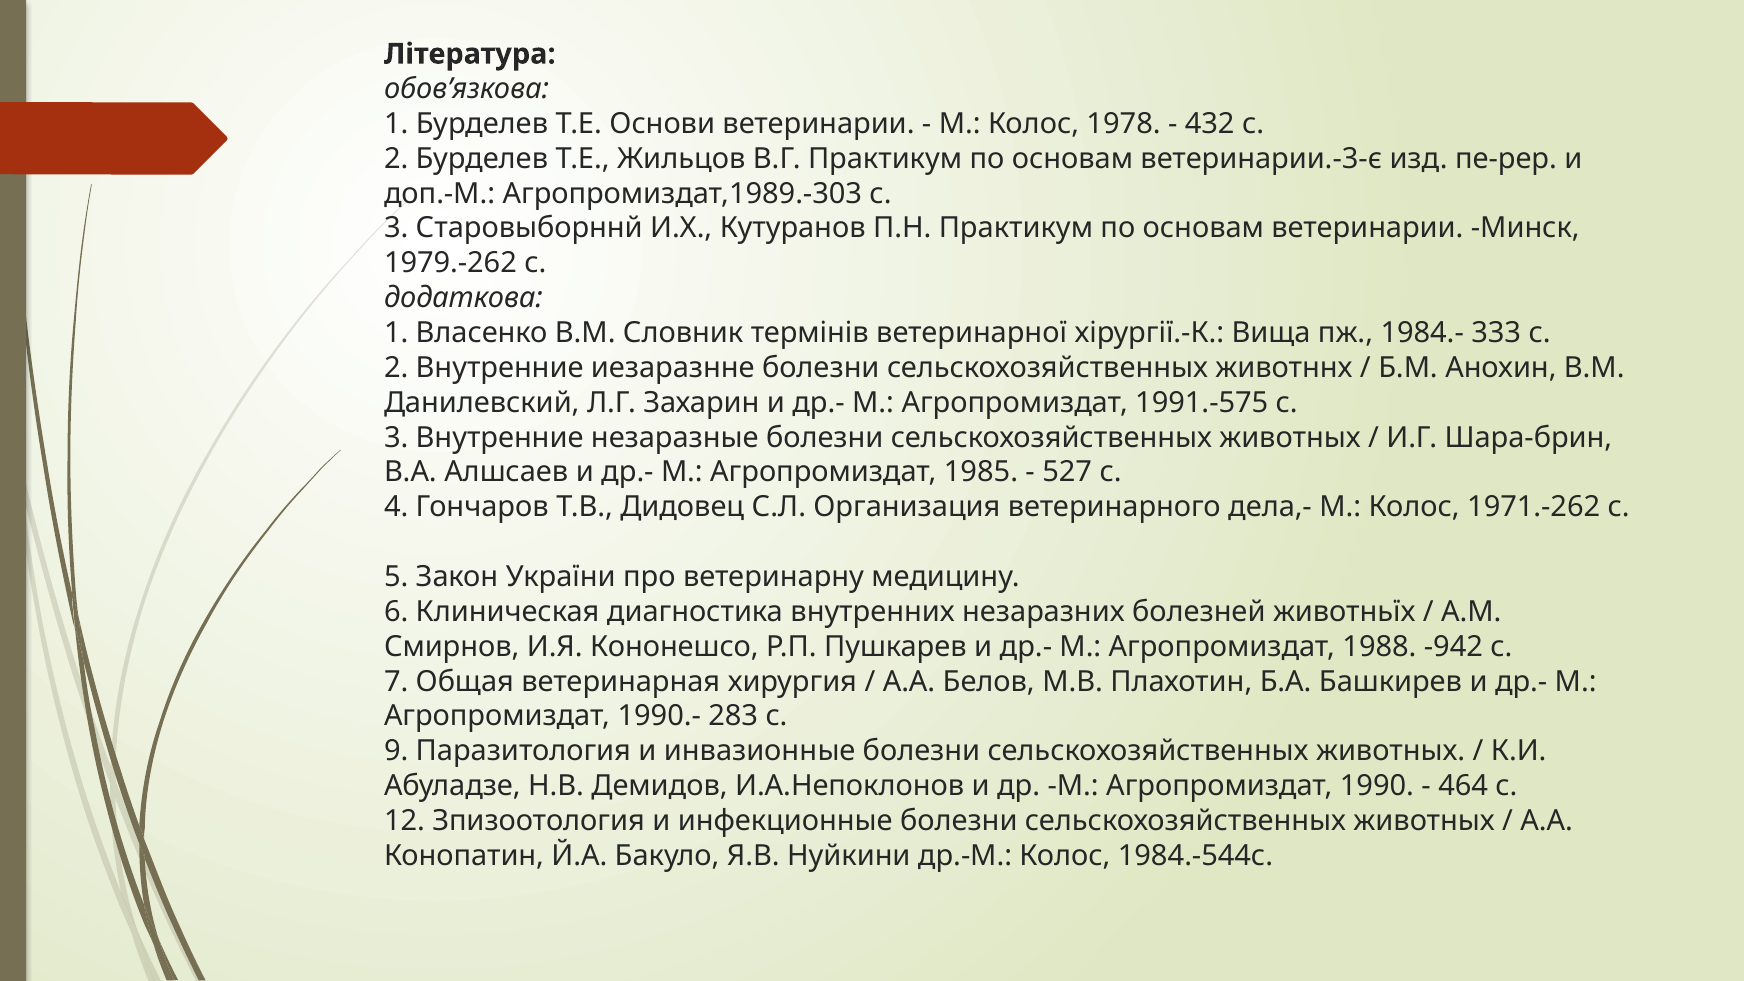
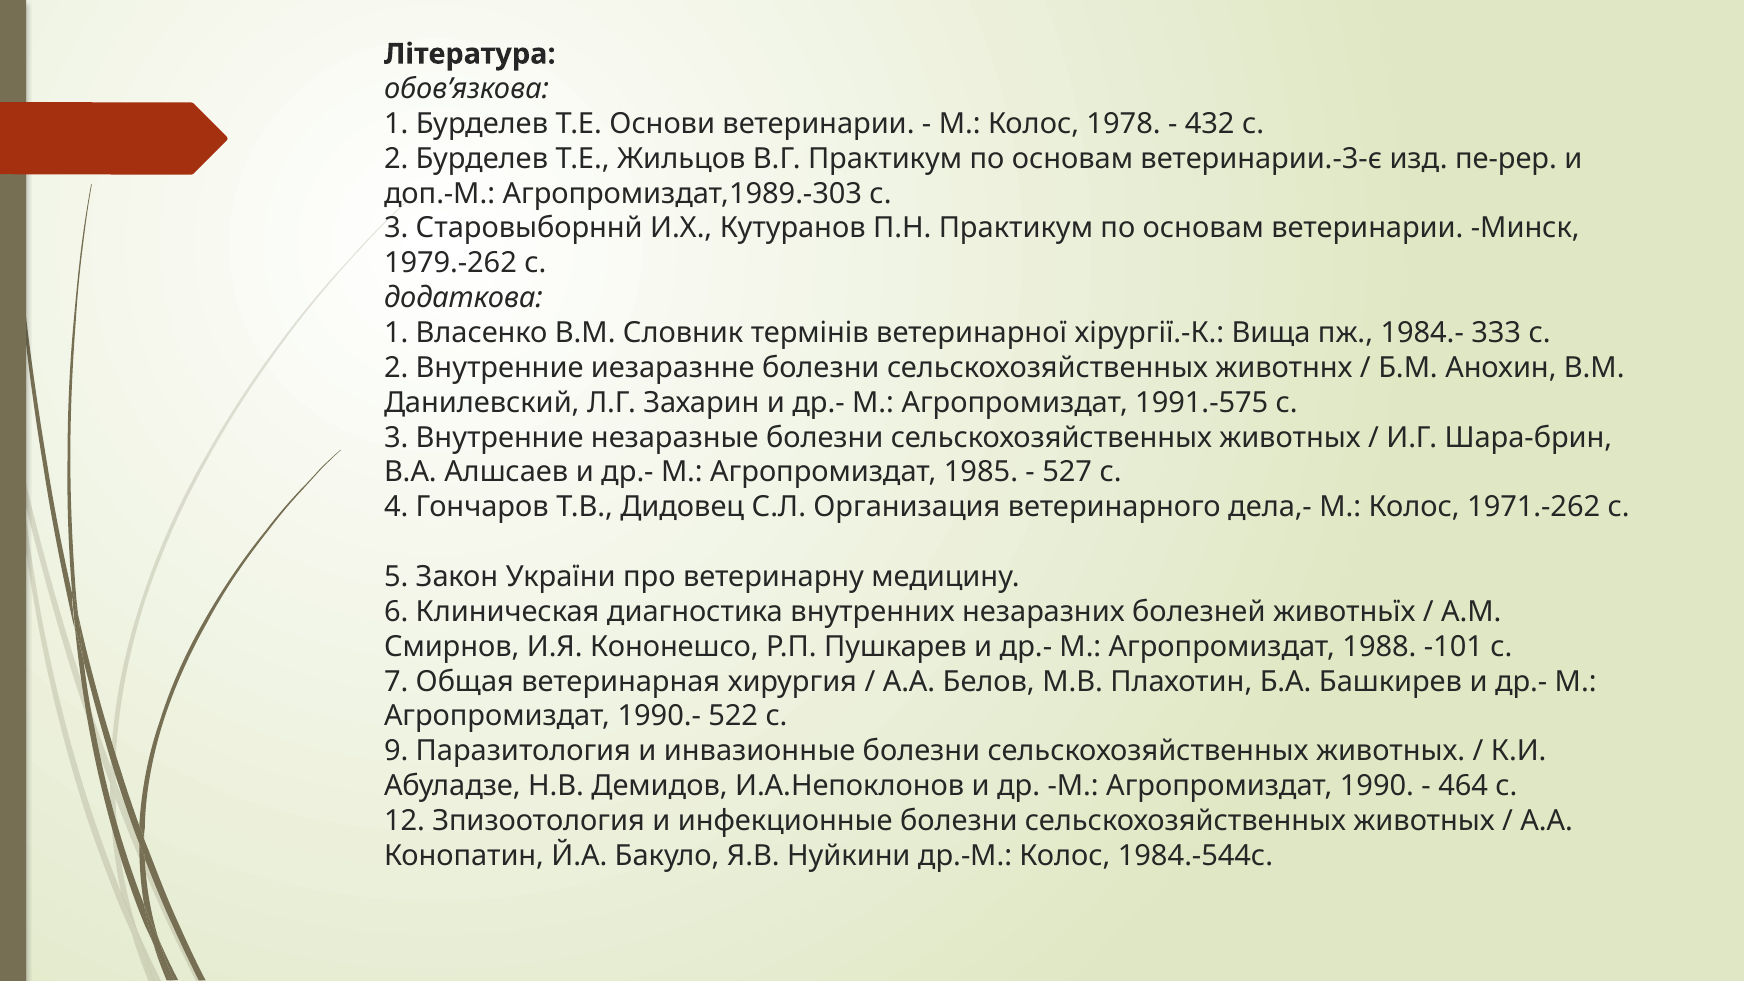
-942: -942 -> -101
283: 283 -> 522
